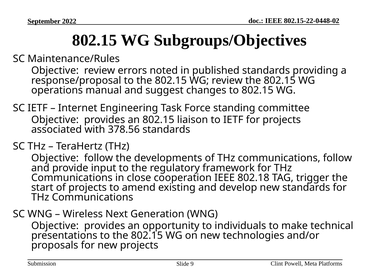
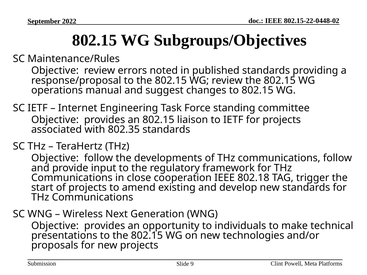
378.56: 378.56 -> 802.35
